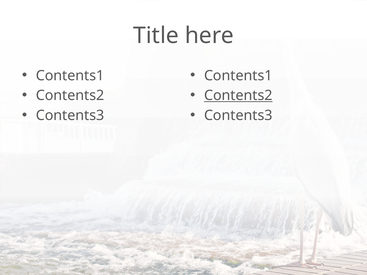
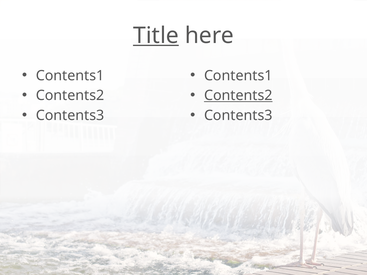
Title underline: none -> present
